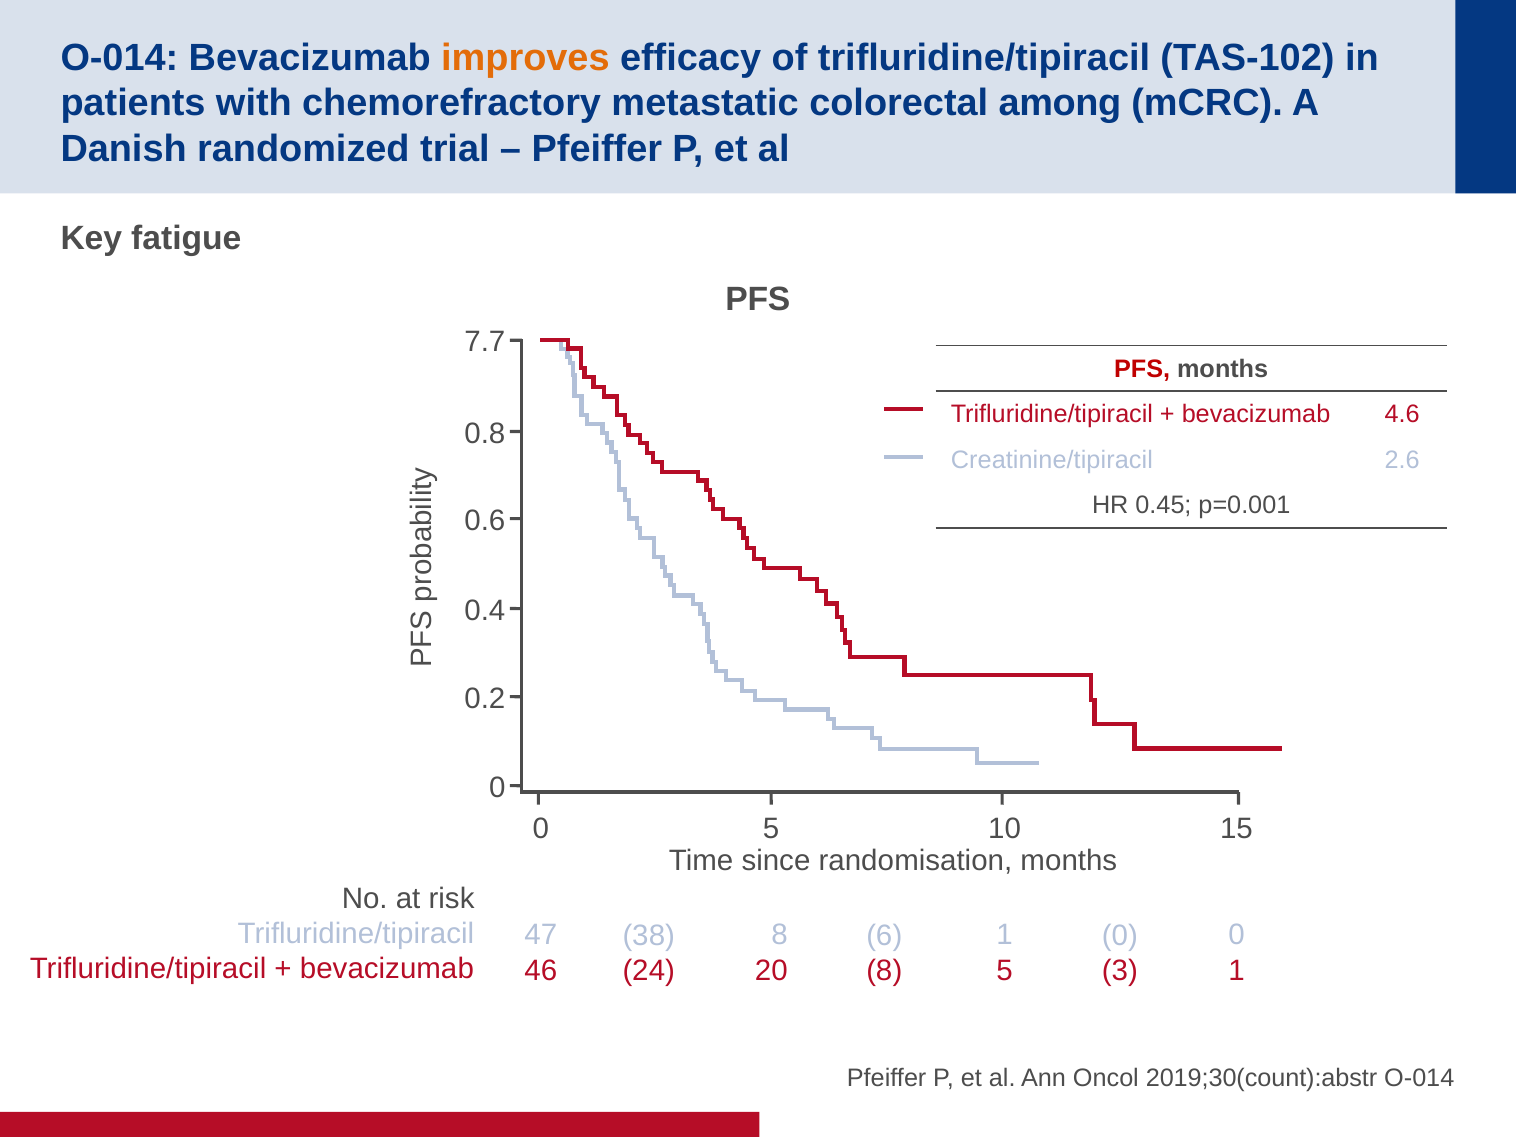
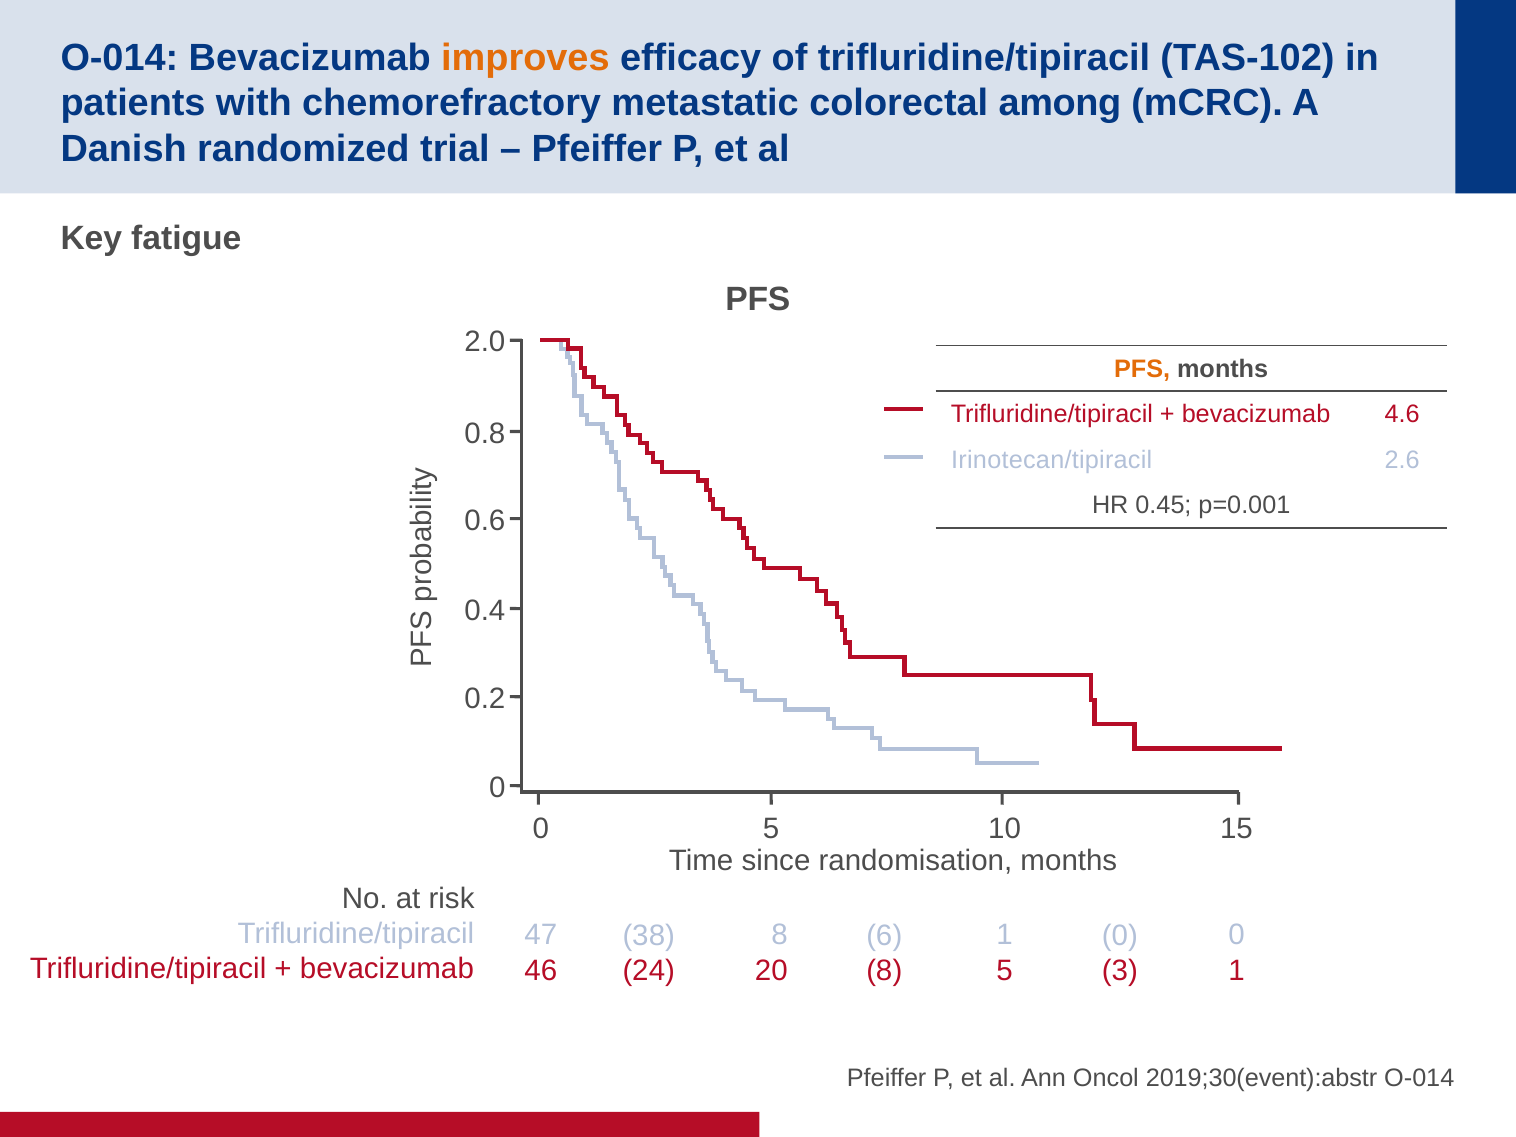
7.7: 7.7 -> 2.0
PFS at (1142, 369) colour: red -> orange
Creatinine/tipiracil: Creatinine/tipiracil -> Irinotecan/tipiracil
2019;30(count):abstr: 2019;30(count):abstr -> 2019;30(event):abstr
